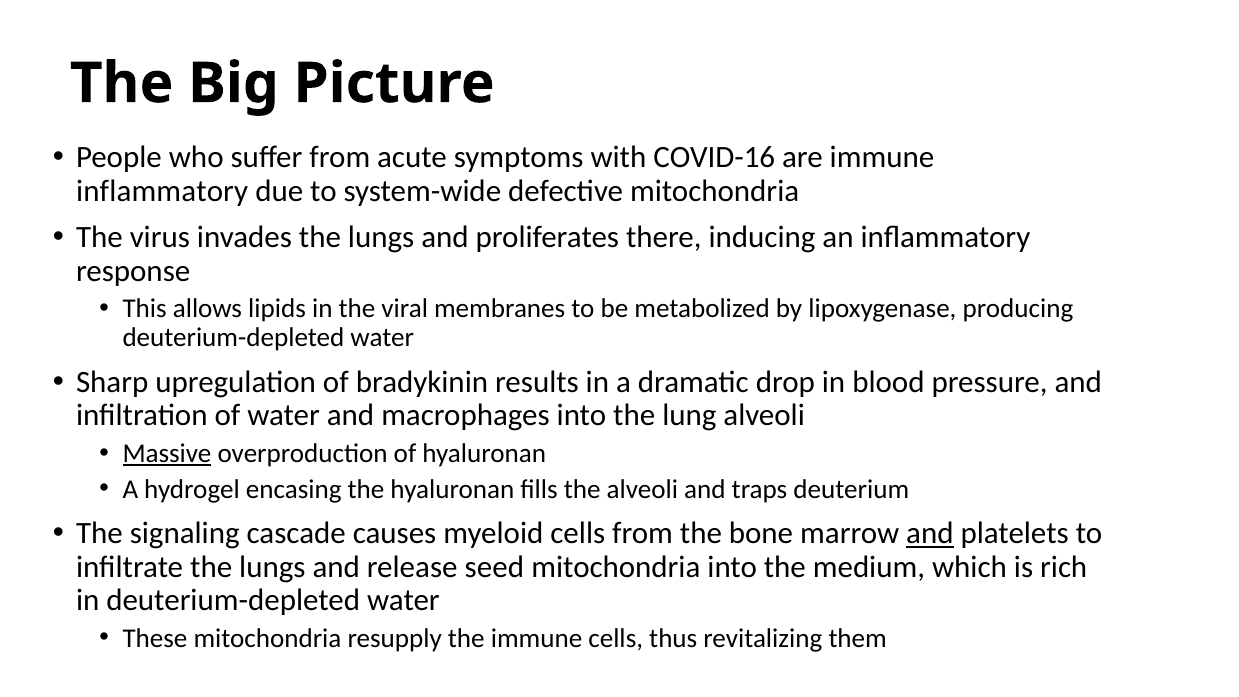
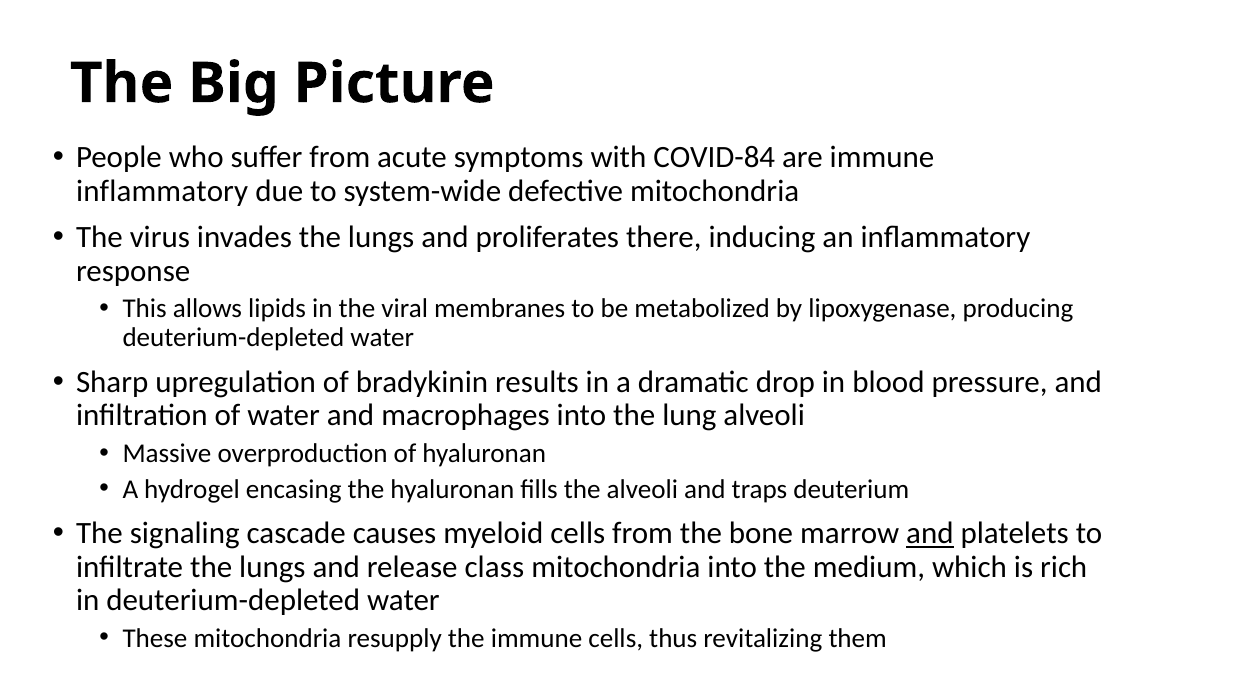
COVID-16: COVID-16 -> COVID-84
Massive underline: present -> none
seed: seed -> class
